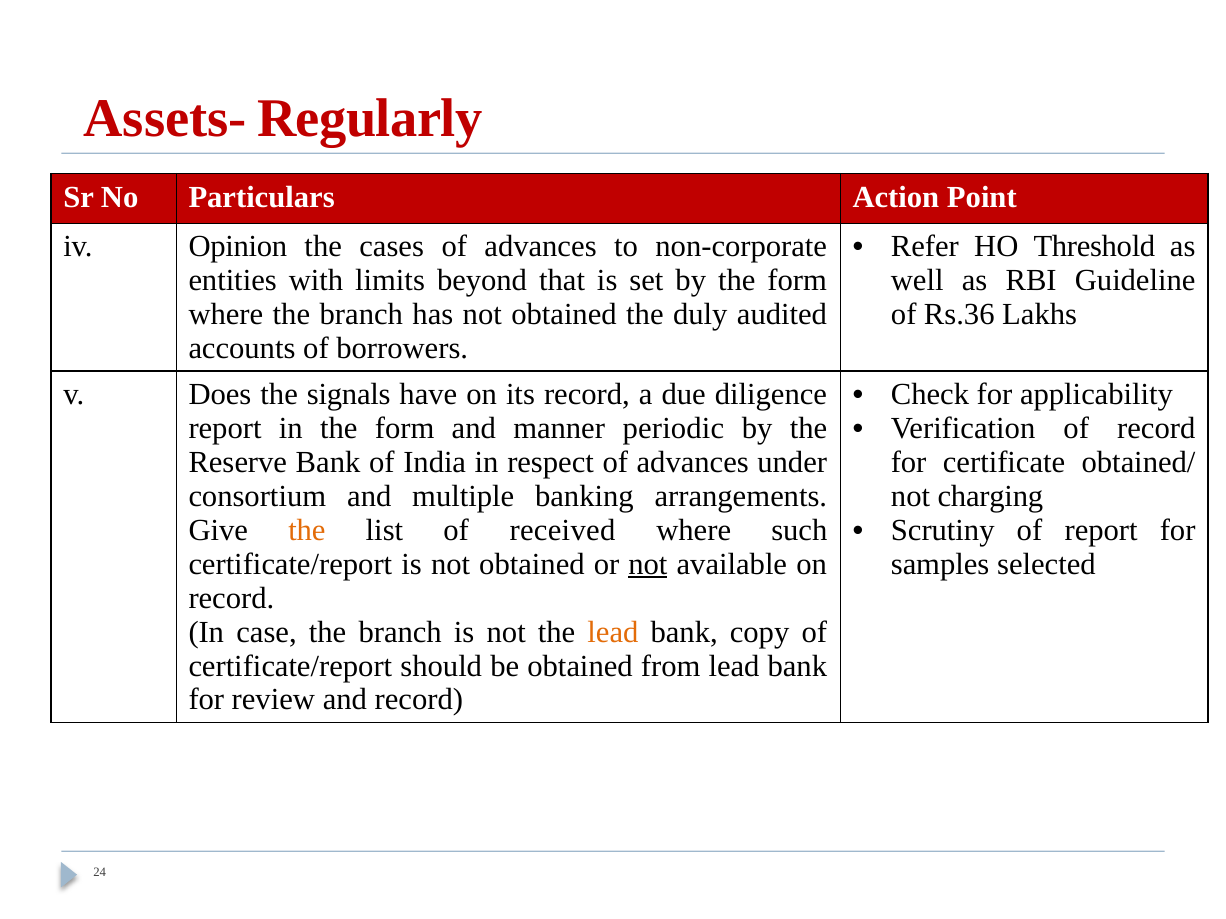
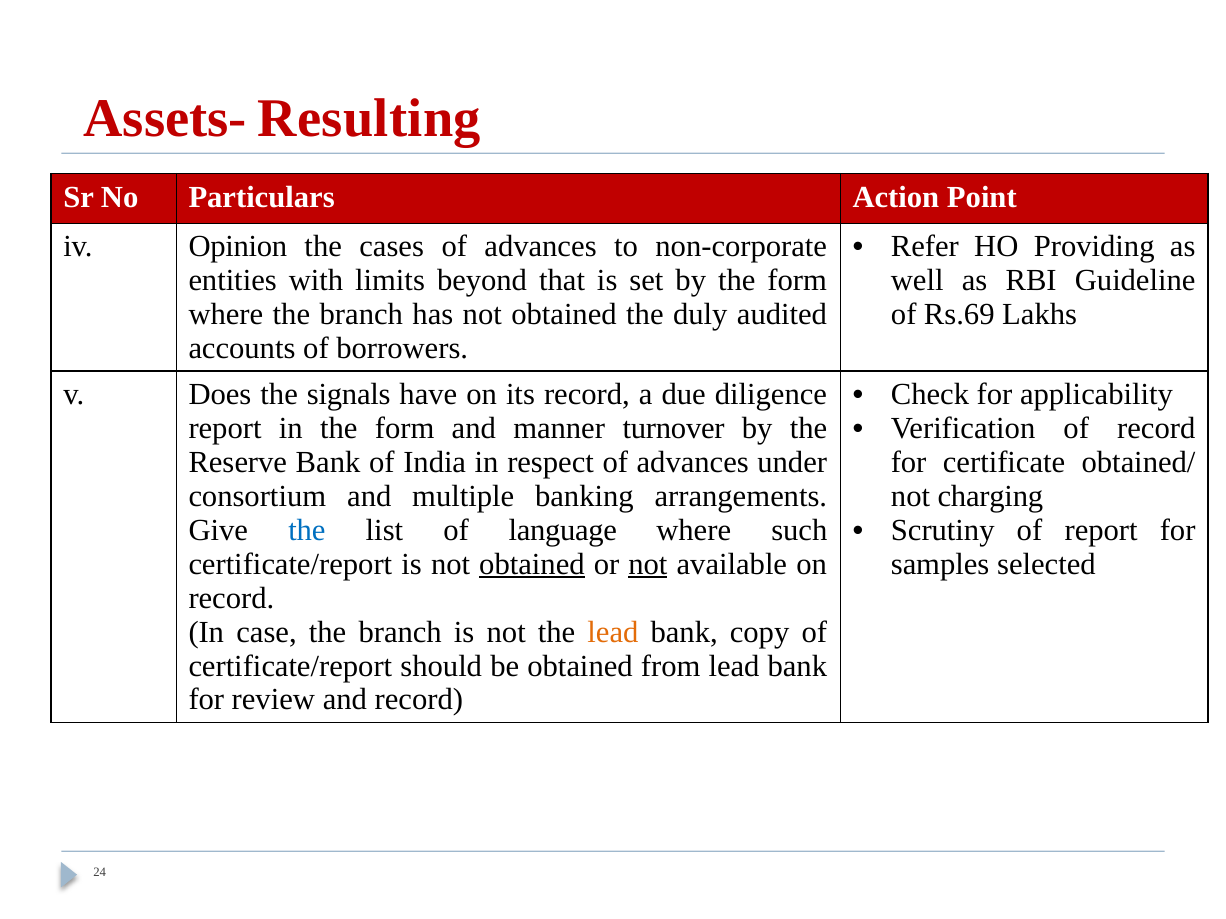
Regularly: Regularly -> Resulting
Threshold: Threshold -> Providing
Rs.36: Rs.36 -> Rs.69
periodic: periodic -> turnover
the at (307, 531) colour: orange -> blue
received: received -> language
obtained at (532, 564) underline: none -> present
